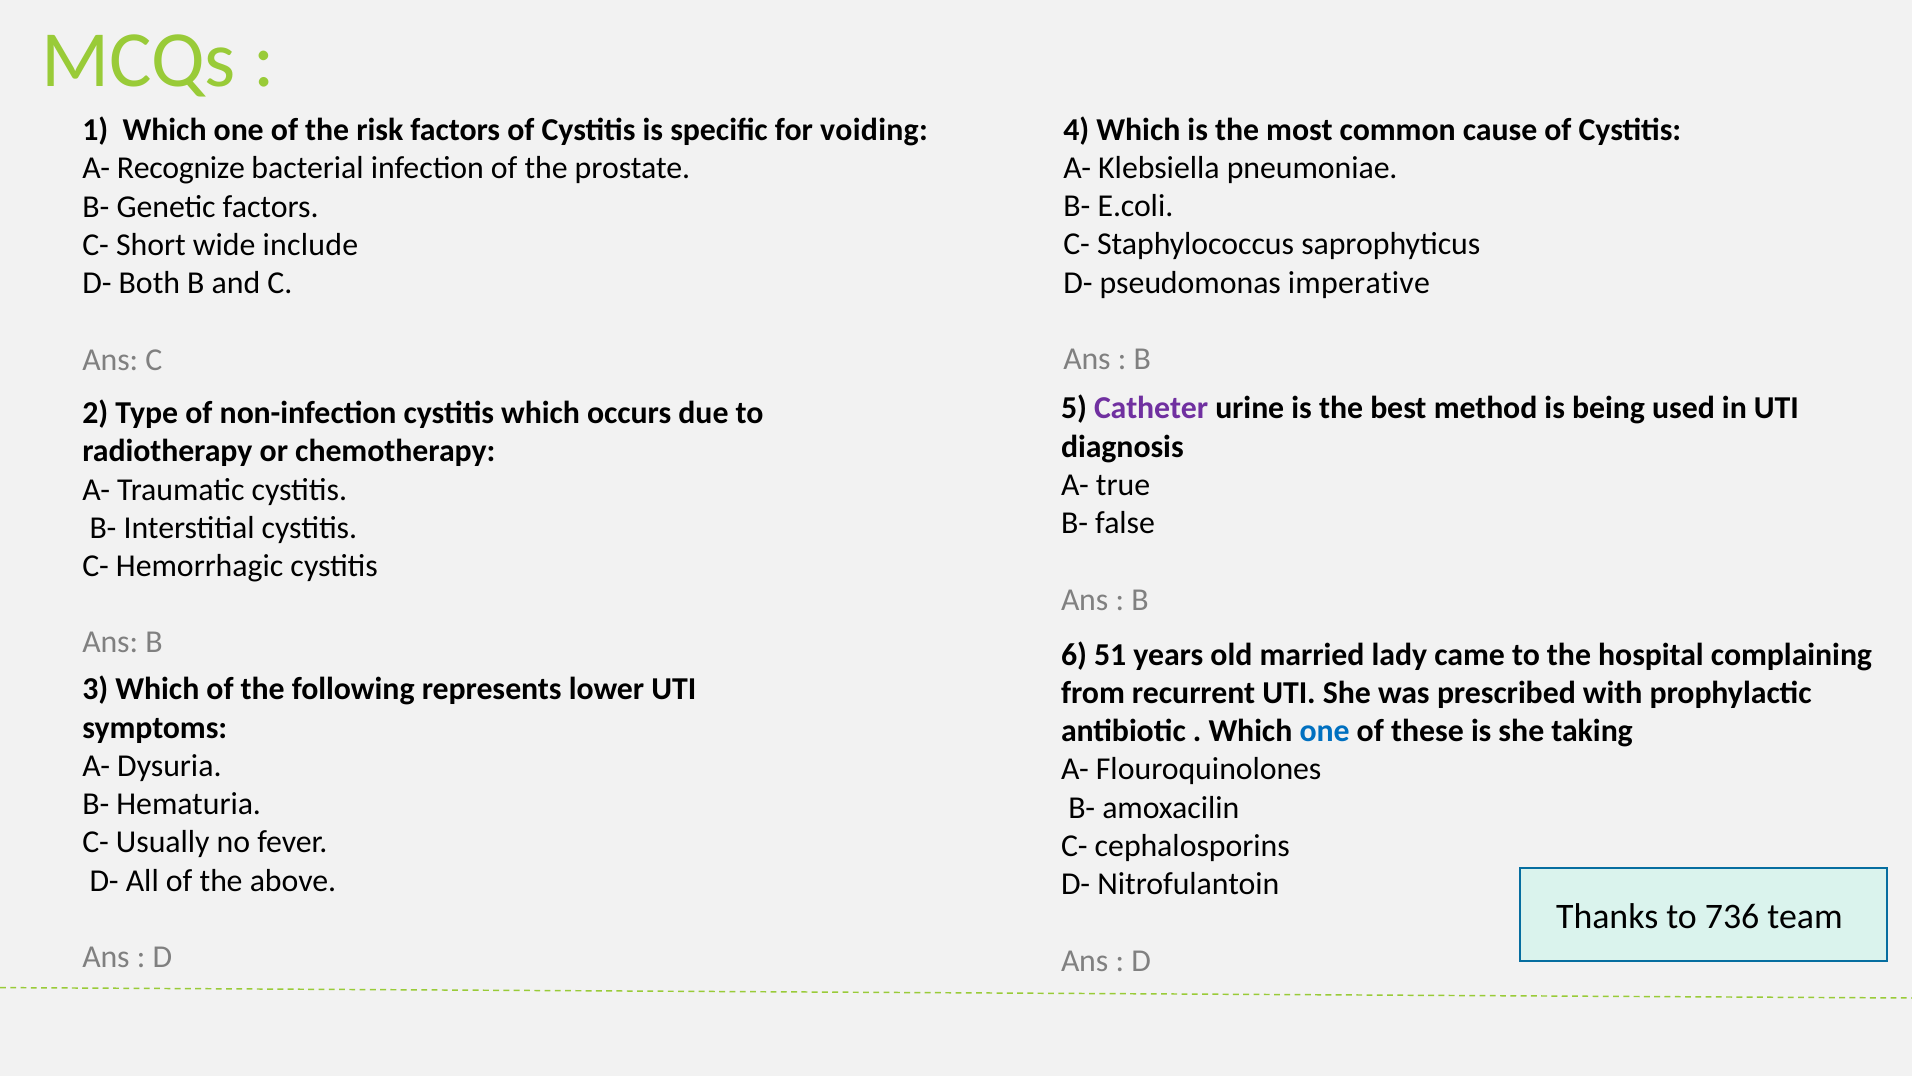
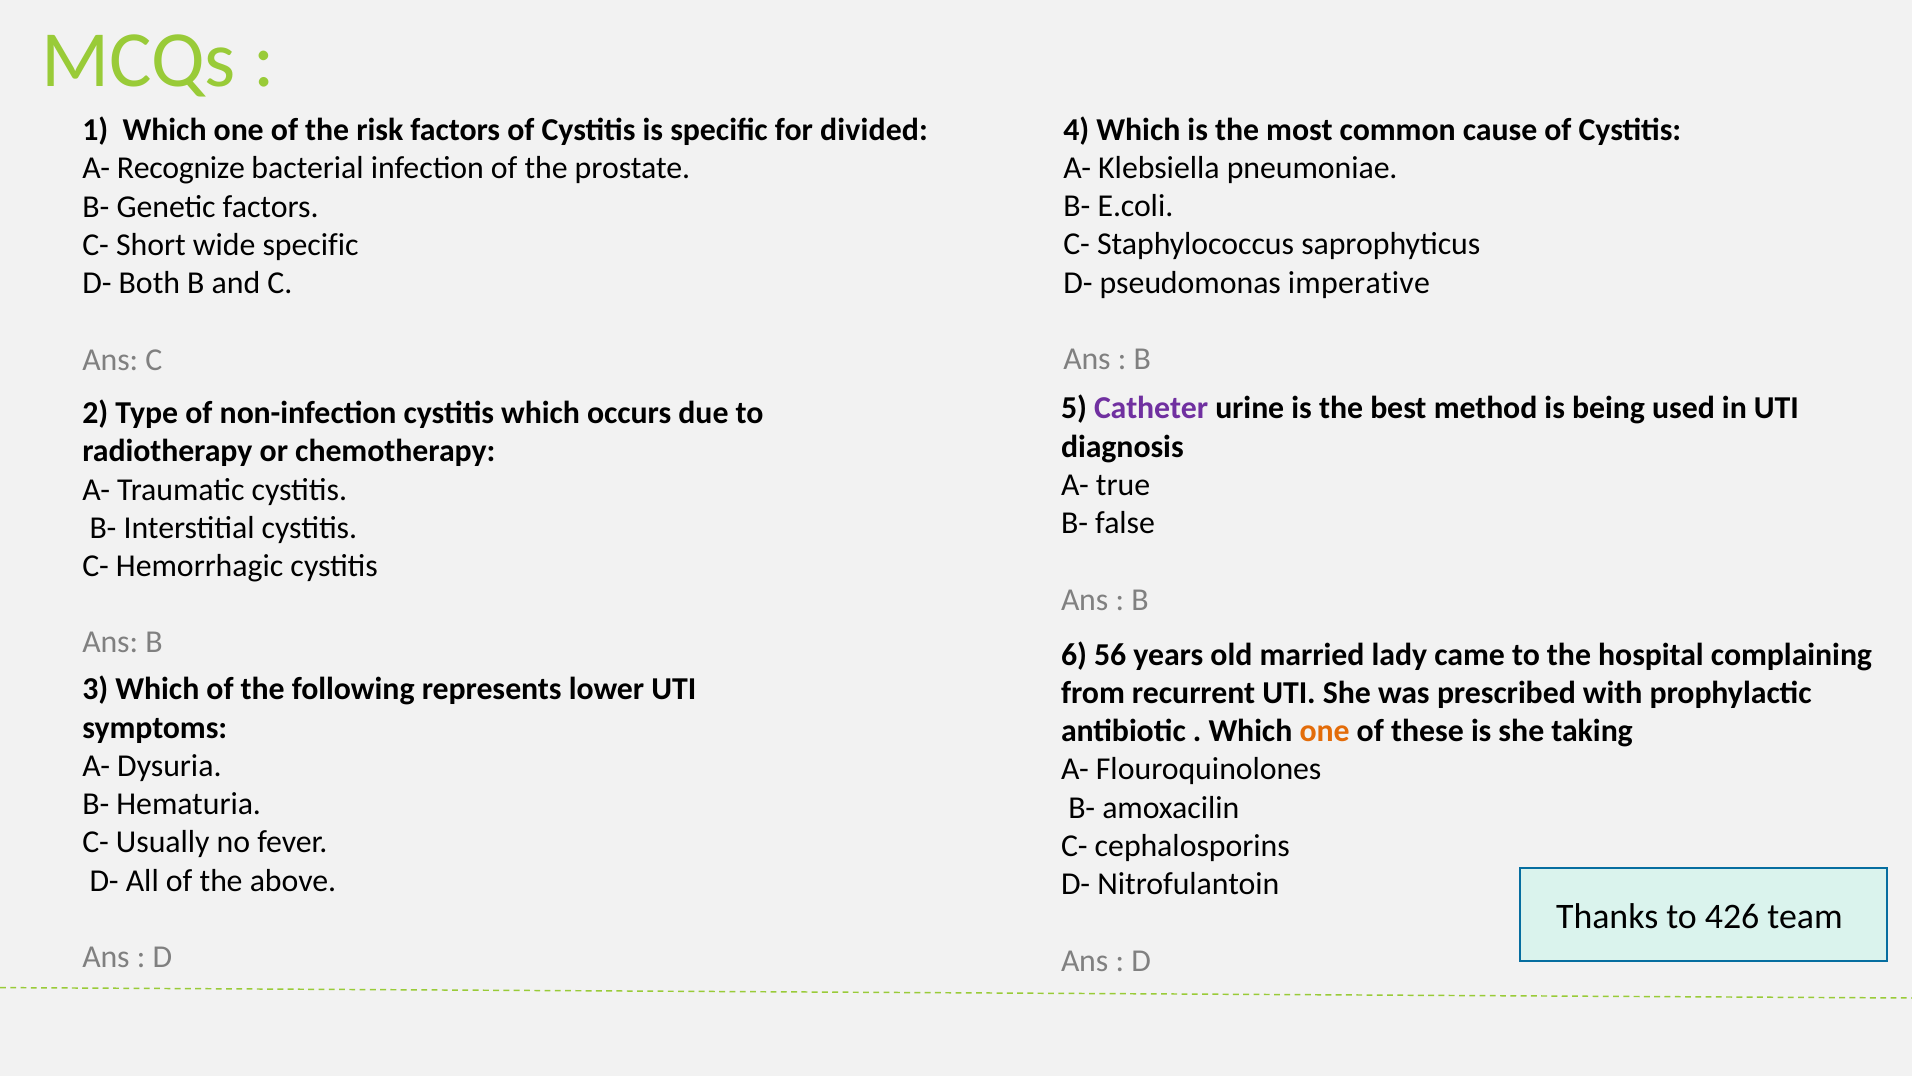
voiding: voiding -> divided
wide include: include -> specific
51: 51 -> 56
one at (1325, 731) colour: blue -> orange
736: 736 -> 426
